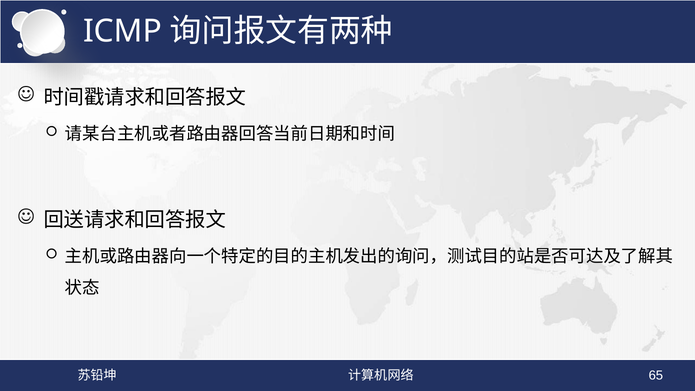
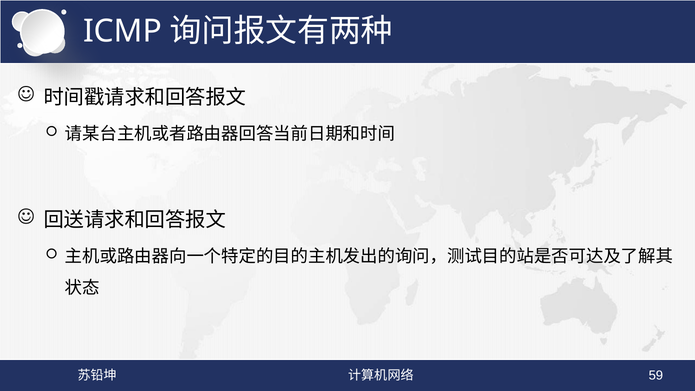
65: 65 -> 59
